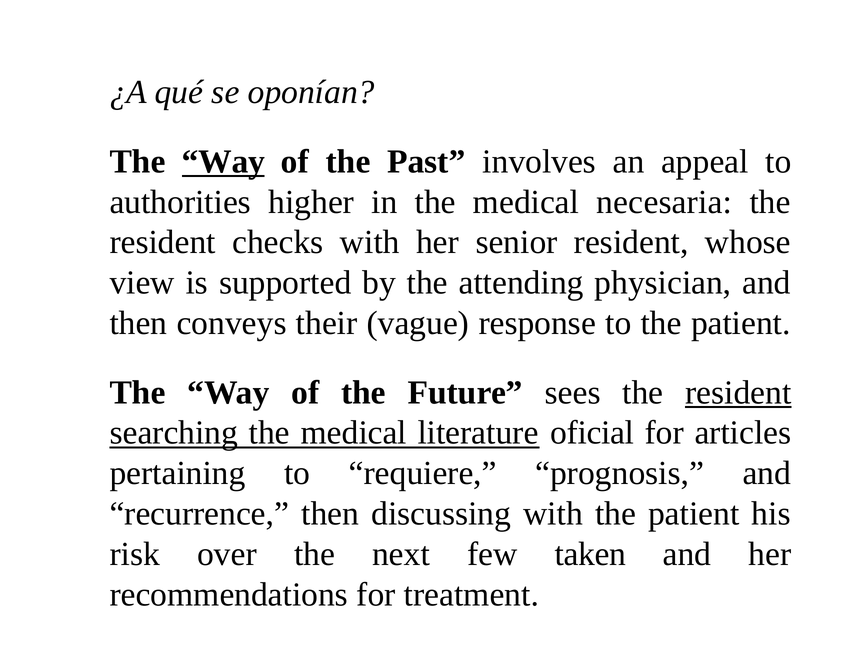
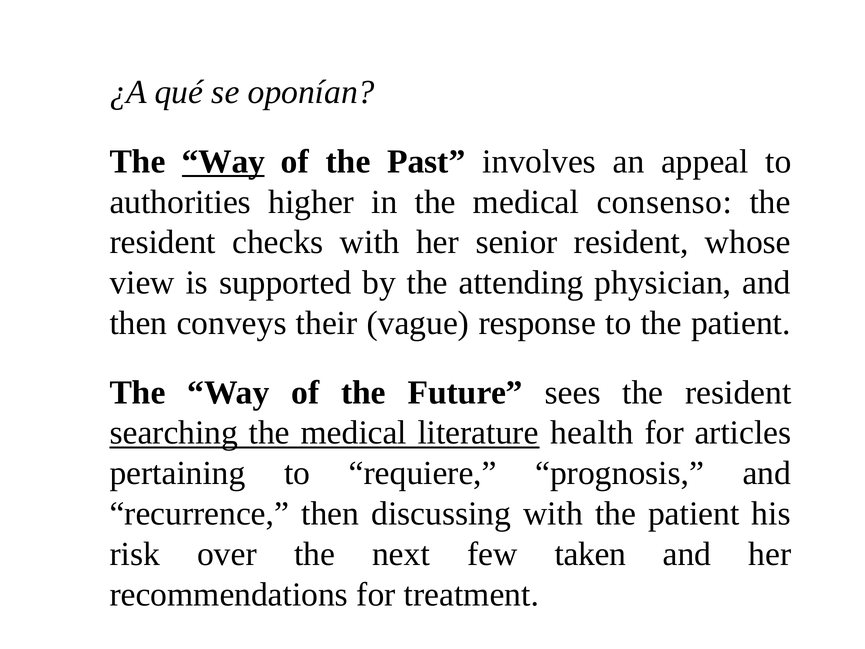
necesaria: necesaria -> consenso
resident at (738, 392) underline: present -> none
oficial: oficial -> health
